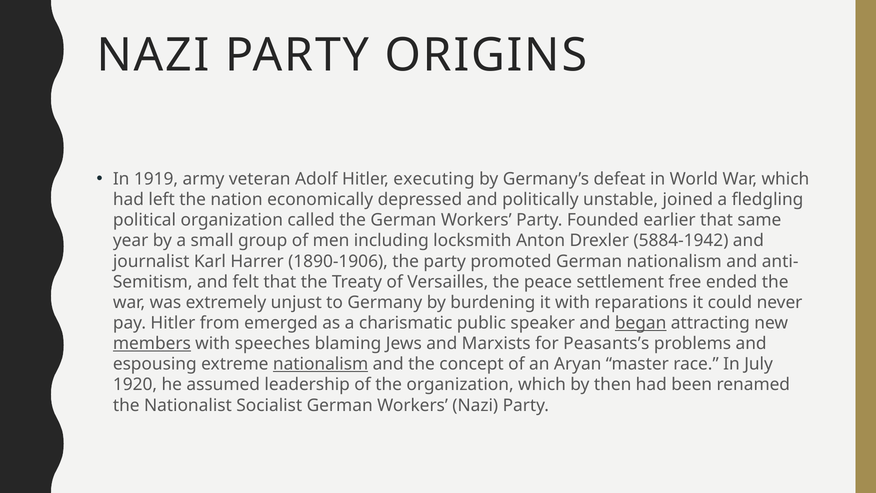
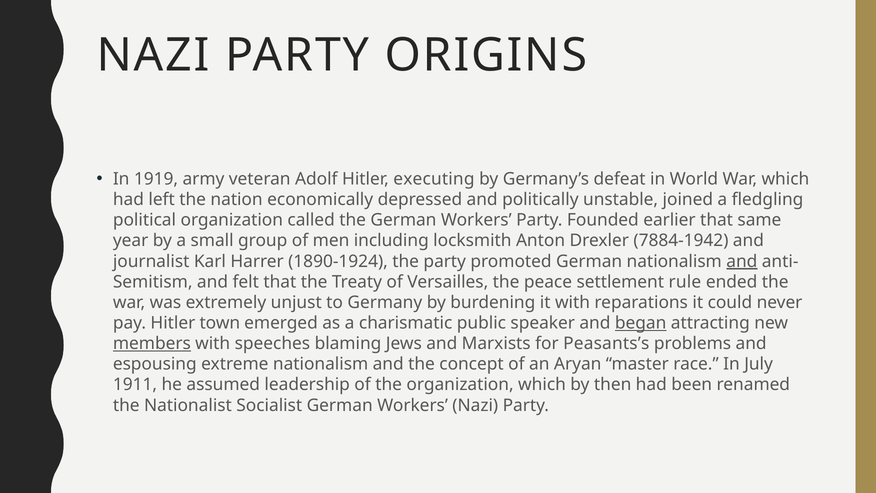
5884-1942: 5884-1942 -> 7884-1942
1890-1906: 1890-1906 -> 1890-1924
and at (742, 261) underline: none -> present
free: free -> rule
from: from -> town
nationalism at (321, 364) underline: present -> none
1920: 1920 -> 1911
